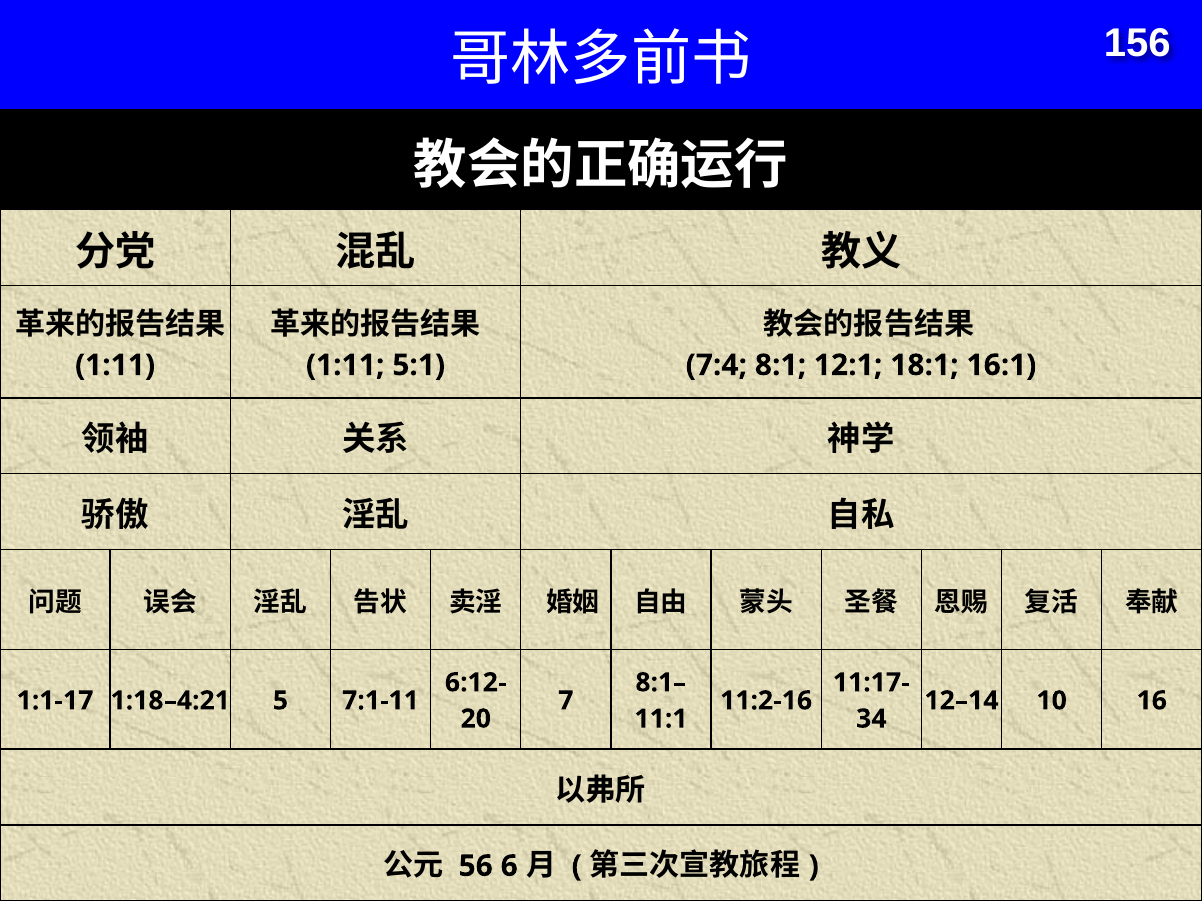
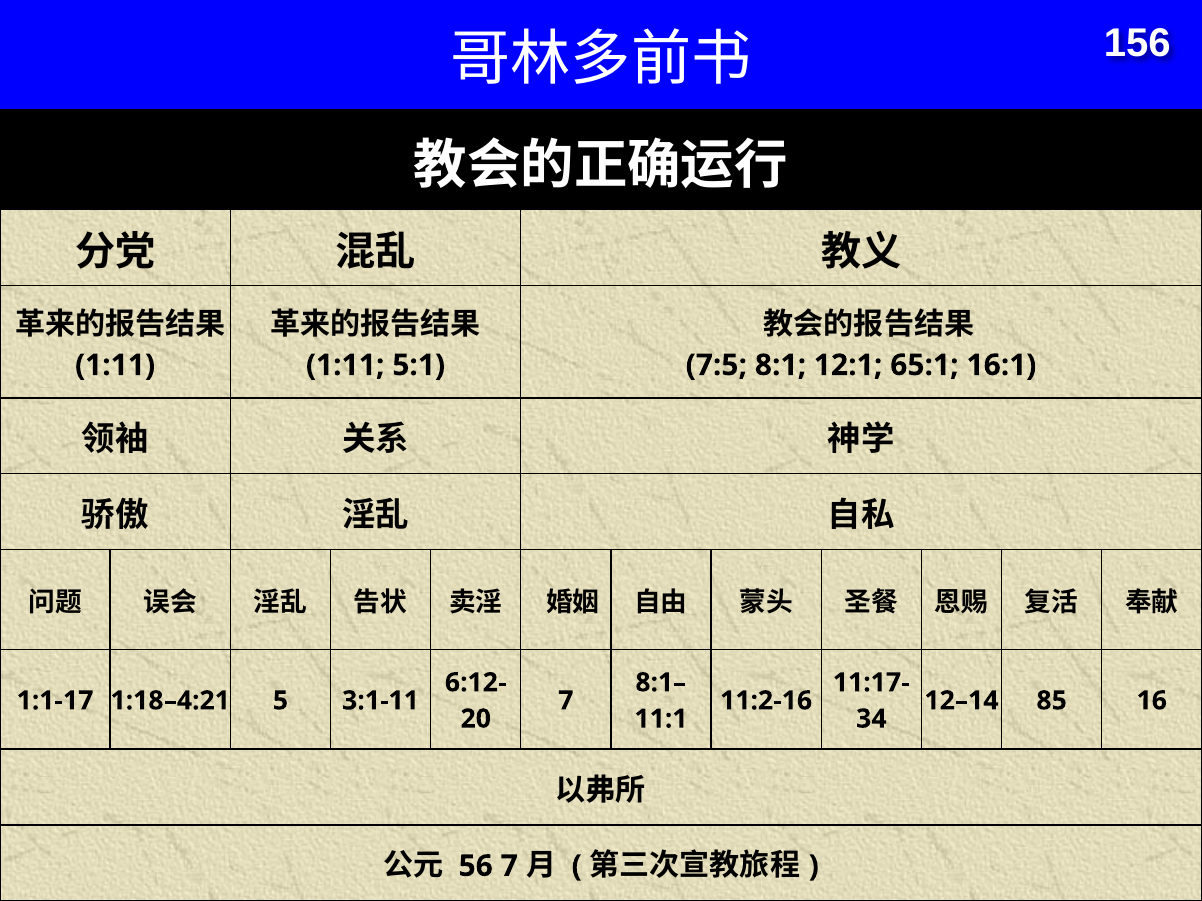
7:4: 7:4 -> 7:5
18:1: 18:1 -> 65:1
7:1-11: 7:1-11 -> 3:1-11
10: 10 -> 85
56 6: 6 -> 7
